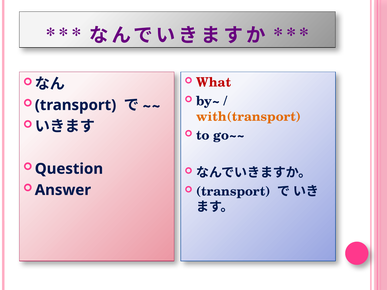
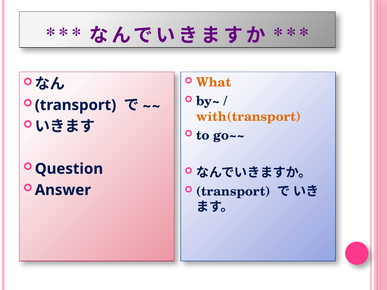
What colour: red -> orange
